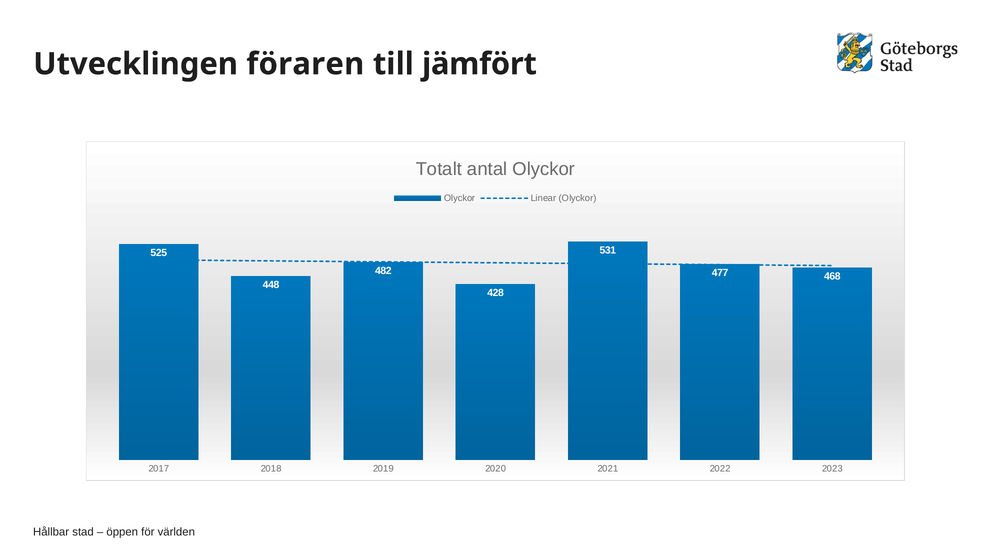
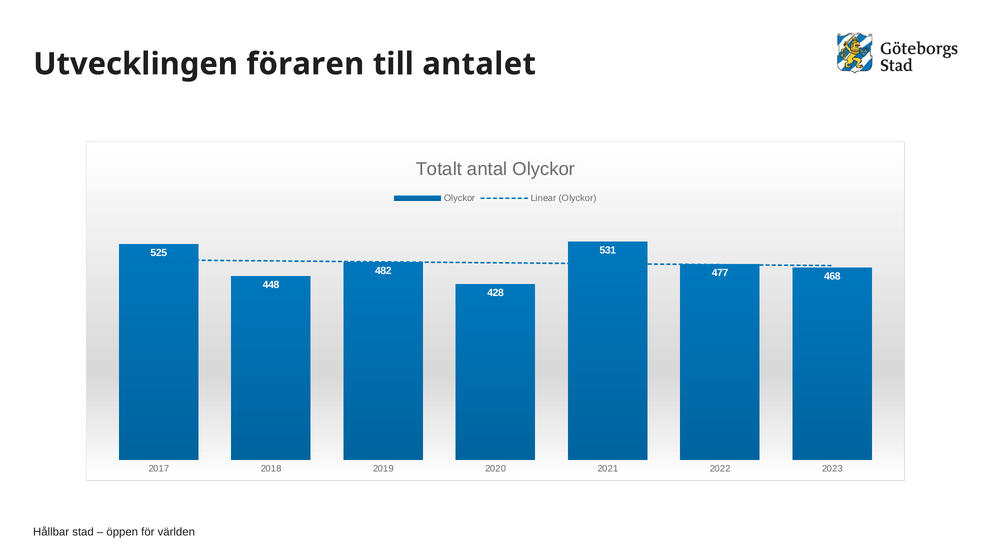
jämfört: jämfört -> antalet
